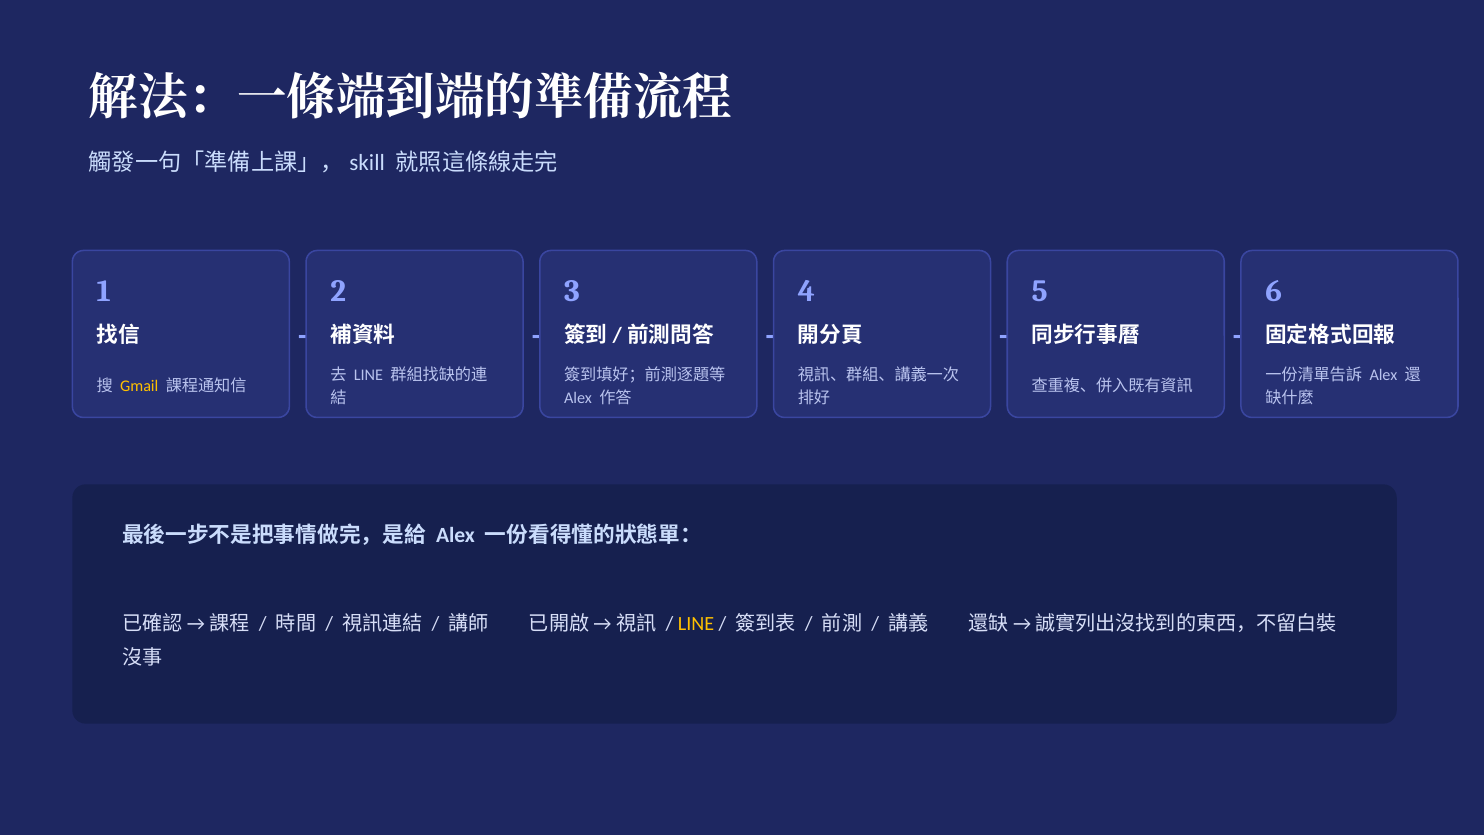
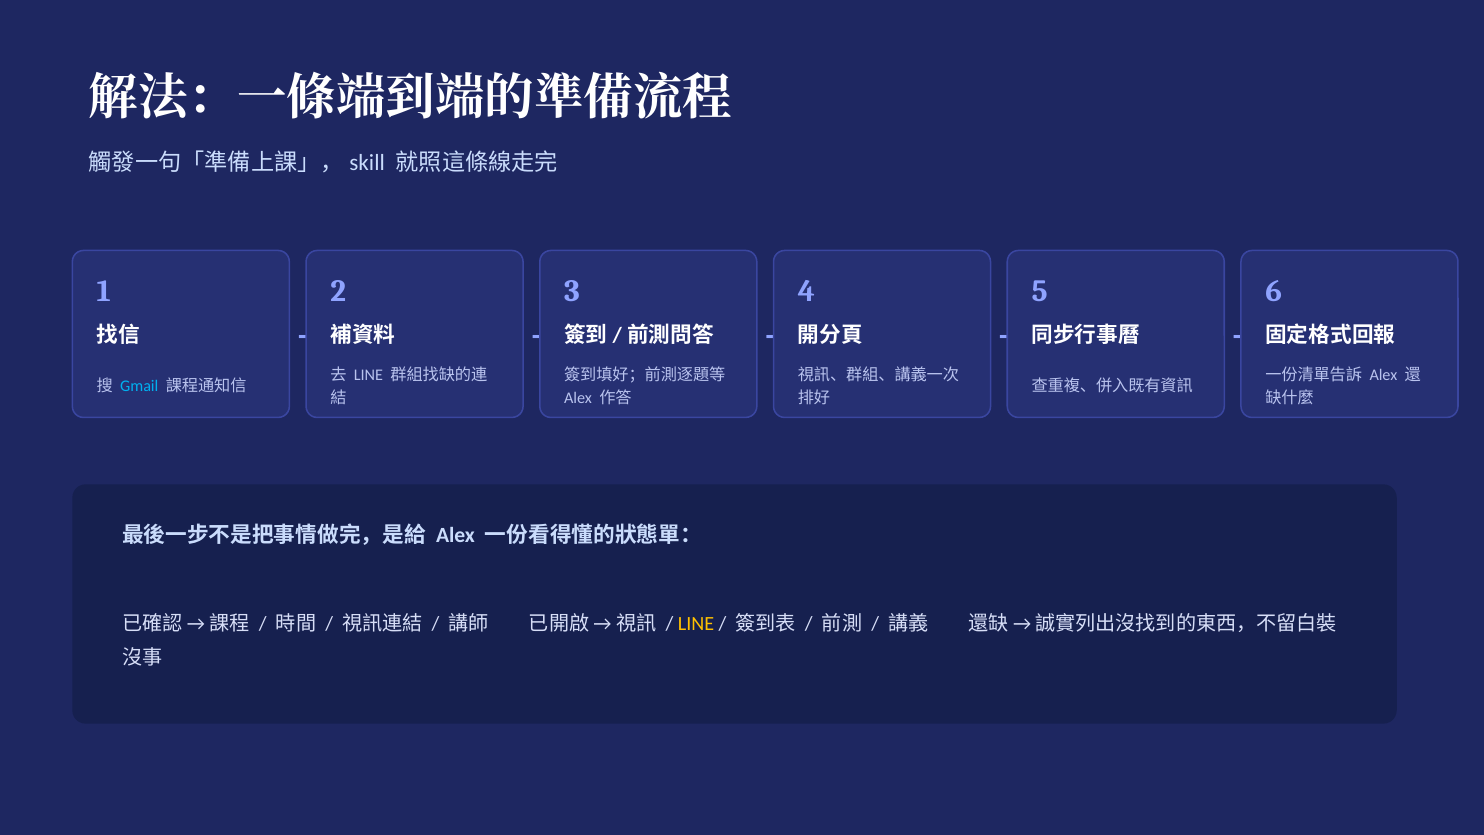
Gmail colour: yellow -> light blue
